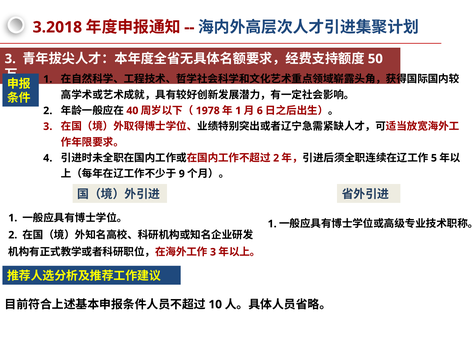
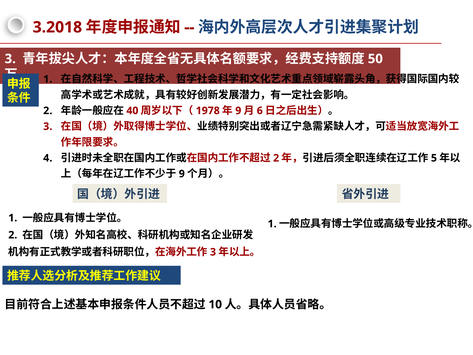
1 at (238, 111): 1 -> 9
